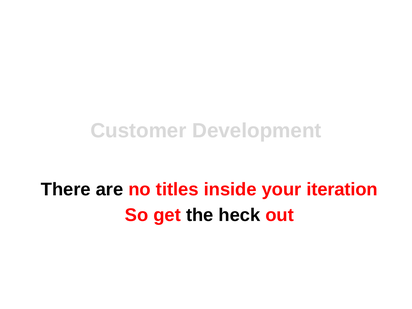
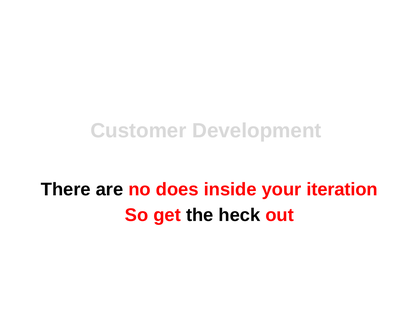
titles: titles -> does
